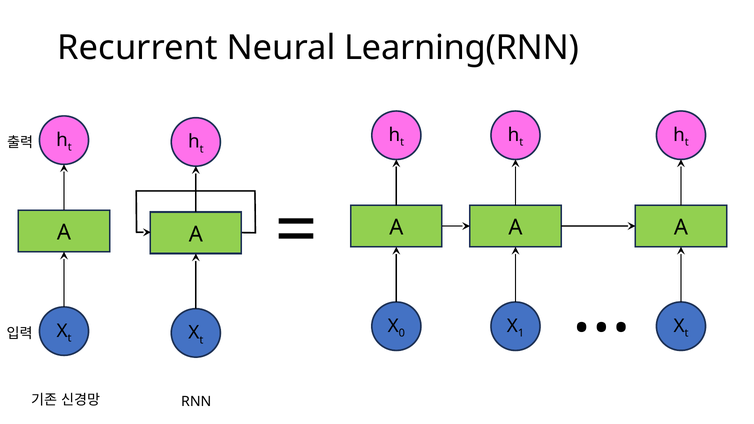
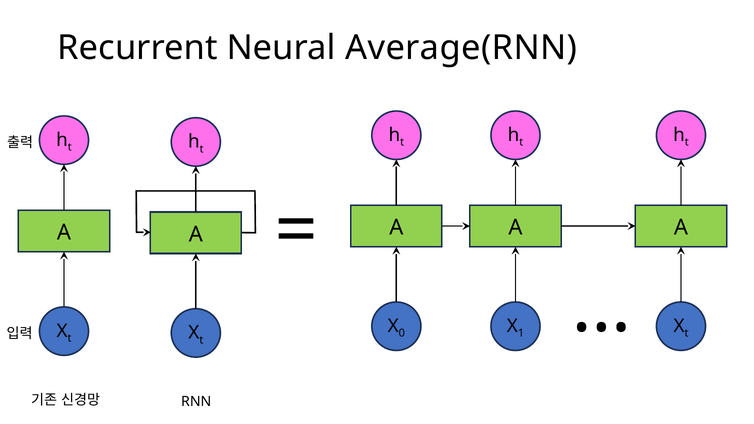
Learning(RNN: Learning(RNN -> Average(RNN
